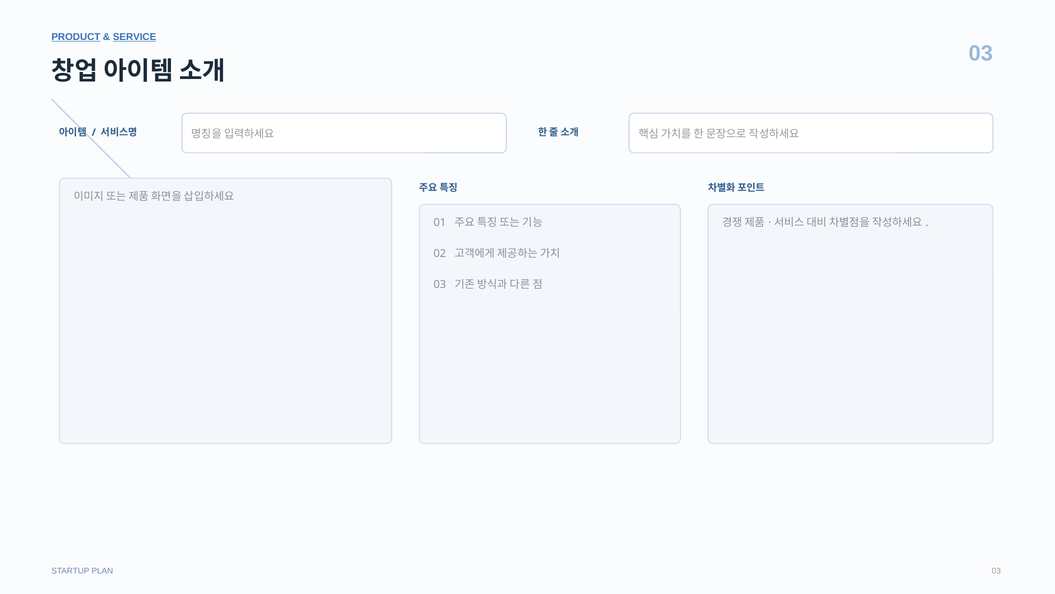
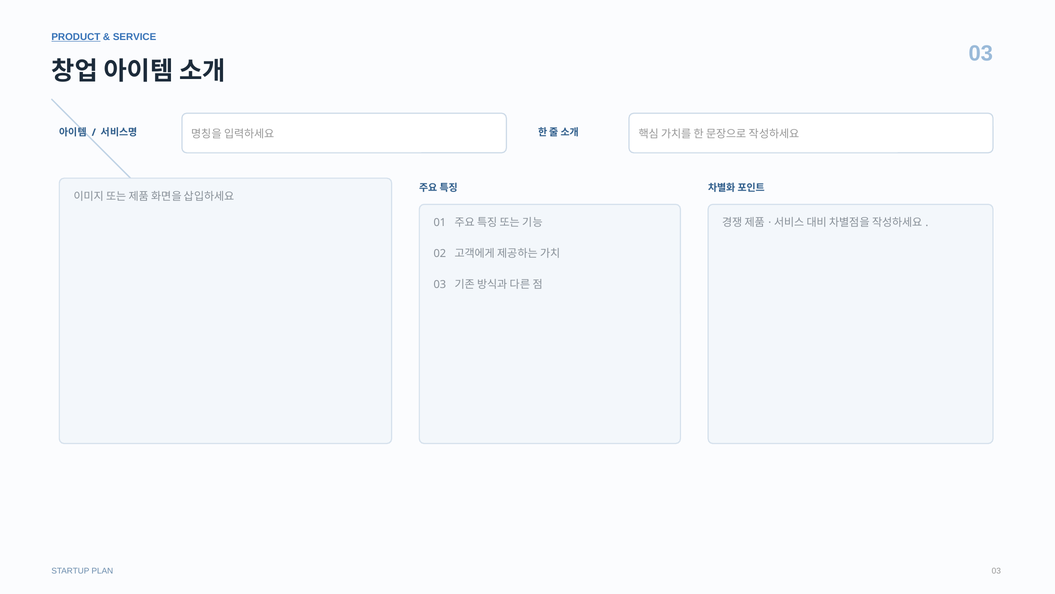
SERVICE underline: present -> none
